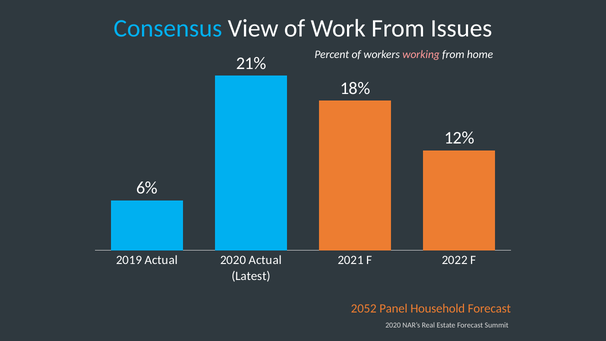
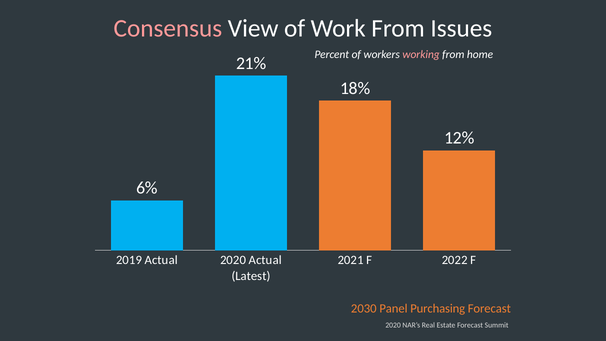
Consensus colour: light blue -> pink
2052: 2052 -> 2030
Household: Household -> Purchasing
